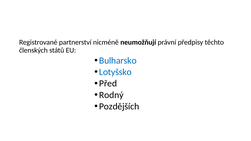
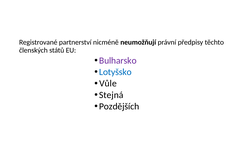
Bulharsko colour: blue -> purple
Před: Před -> Vůle
Rodný: Rodný -> Stejná
